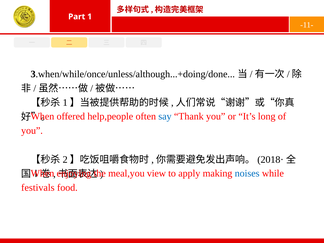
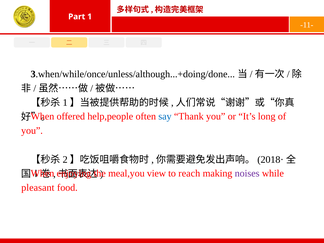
apply: apply -> reach
noises colour: blue -> purple
festivals: festivals -> pleasant
